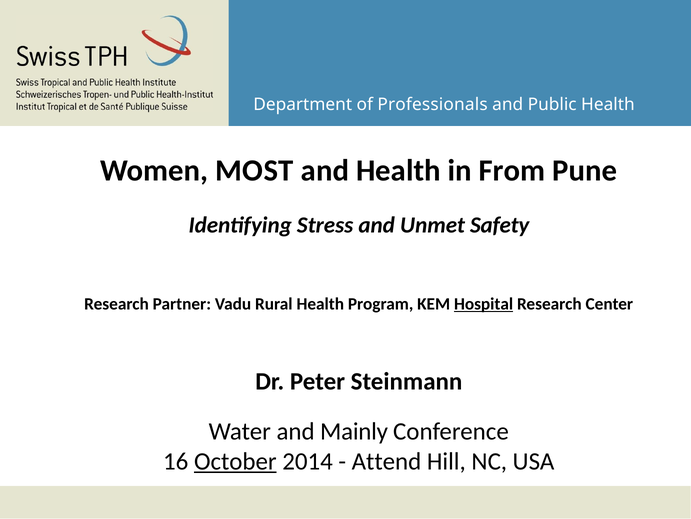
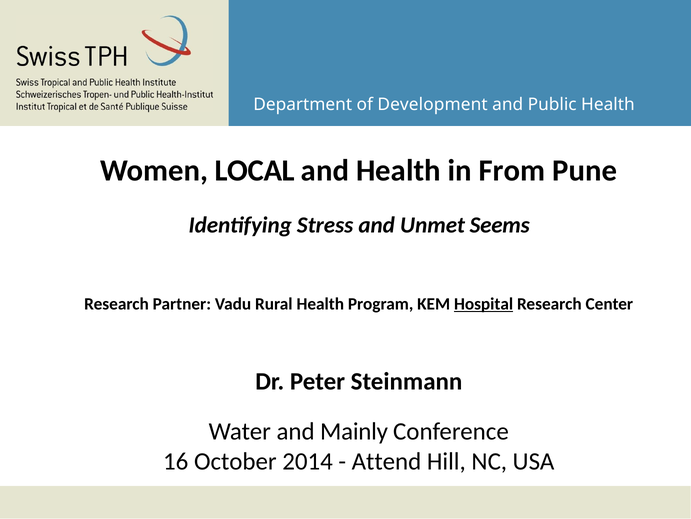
Professionals: Professionals -> Development
MOST: MOST -> LOCAL
Safety: Safety -> Seems
October underline: present -> none
